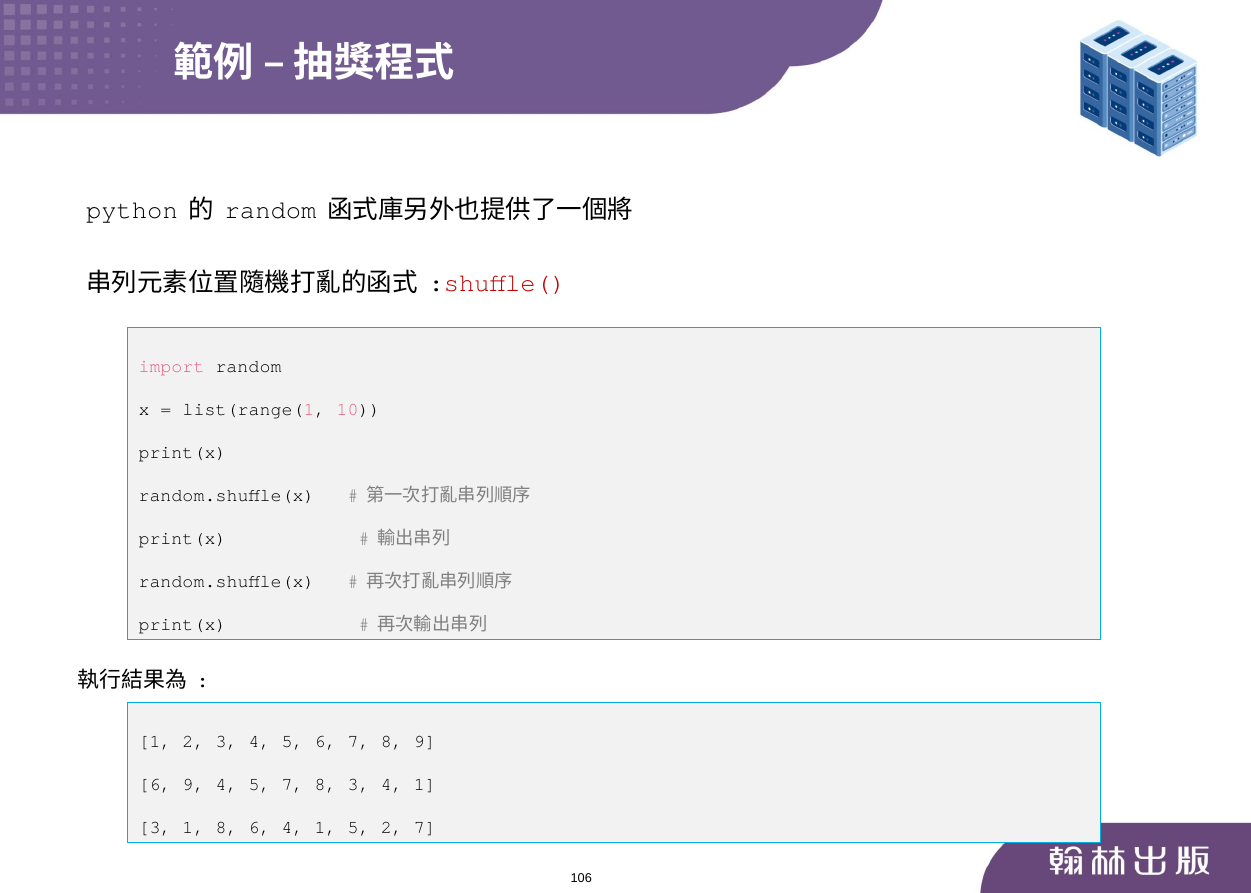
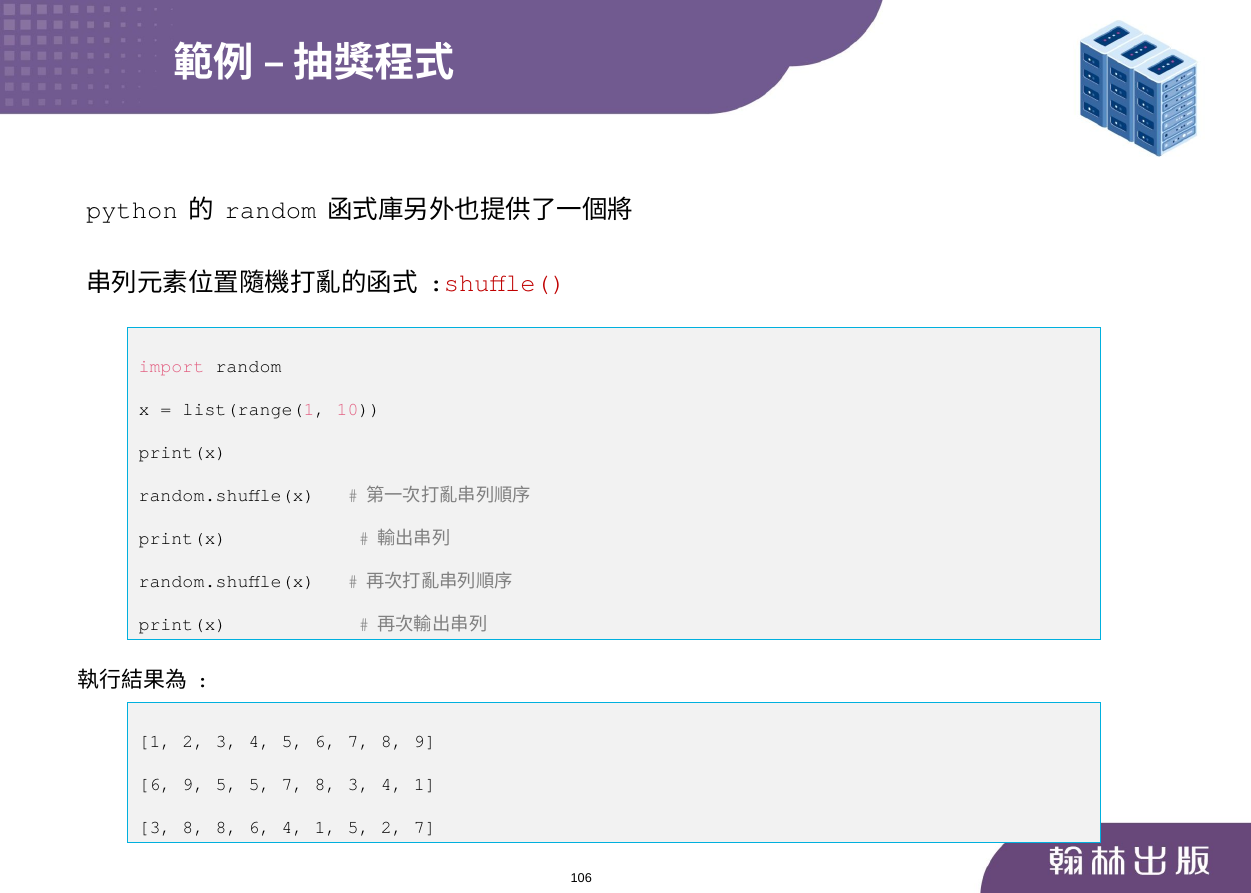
9 4: 4 -> 5
3 1: 1 -> 8
